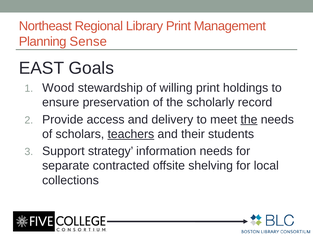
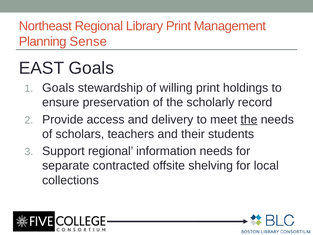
Wood at (58, 88): Wood -> Goals
teachers underline: present -> none
Support strategy: strategy -> regional
